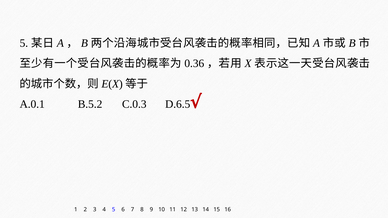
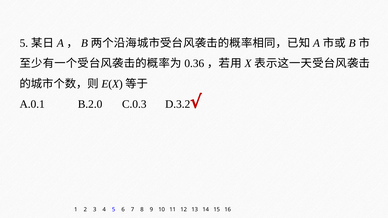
B.5.2: B.5.2 -> B.2.0
D.6.5: D.6.5 -> D.3.2
